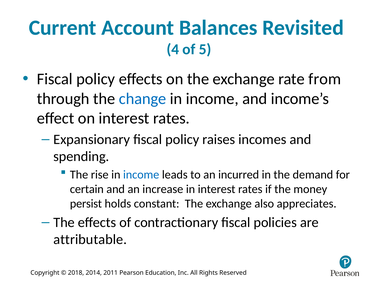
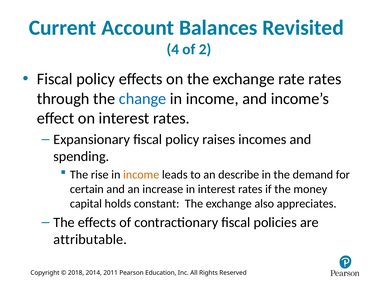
5: 5 -> 2
rate from: from -> rates
income at (141, 174) colour: blue -> orange
incurred: incurred -> describe
persist: persist -> capital
